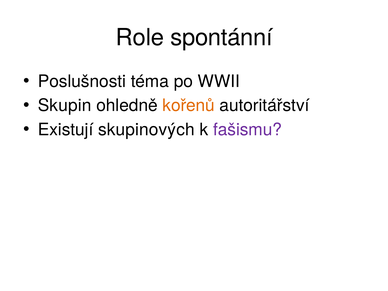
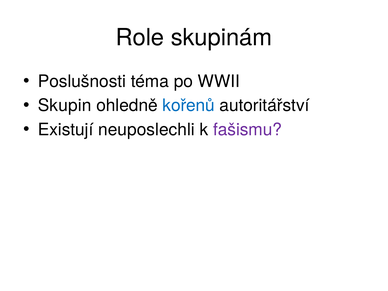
spontánní: spontánní -> skupinám
kořenů colour: orange -> blue
skupinových: skupinových -> neuposlechli
